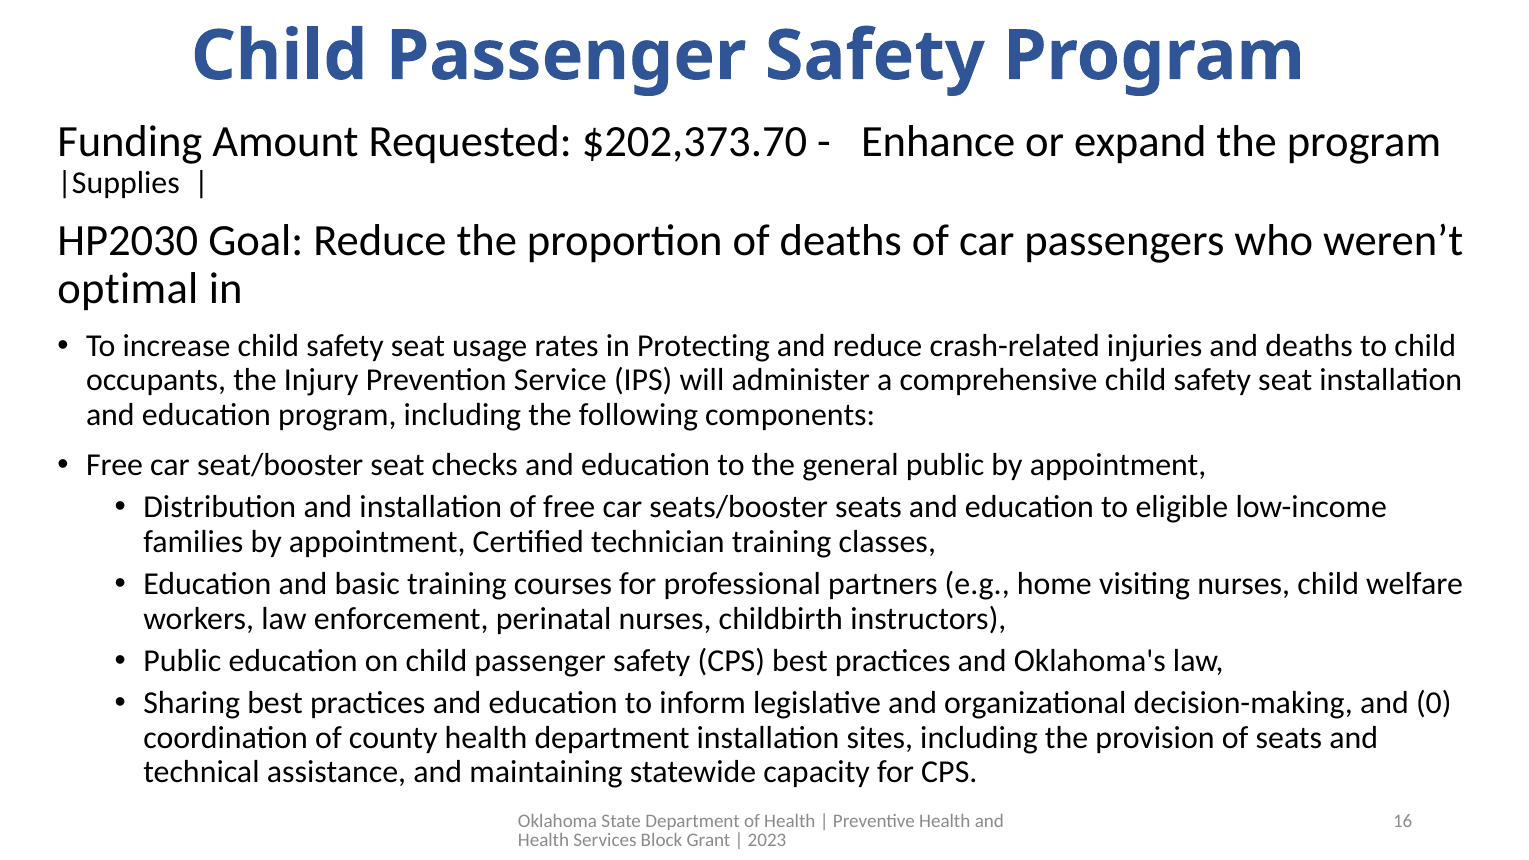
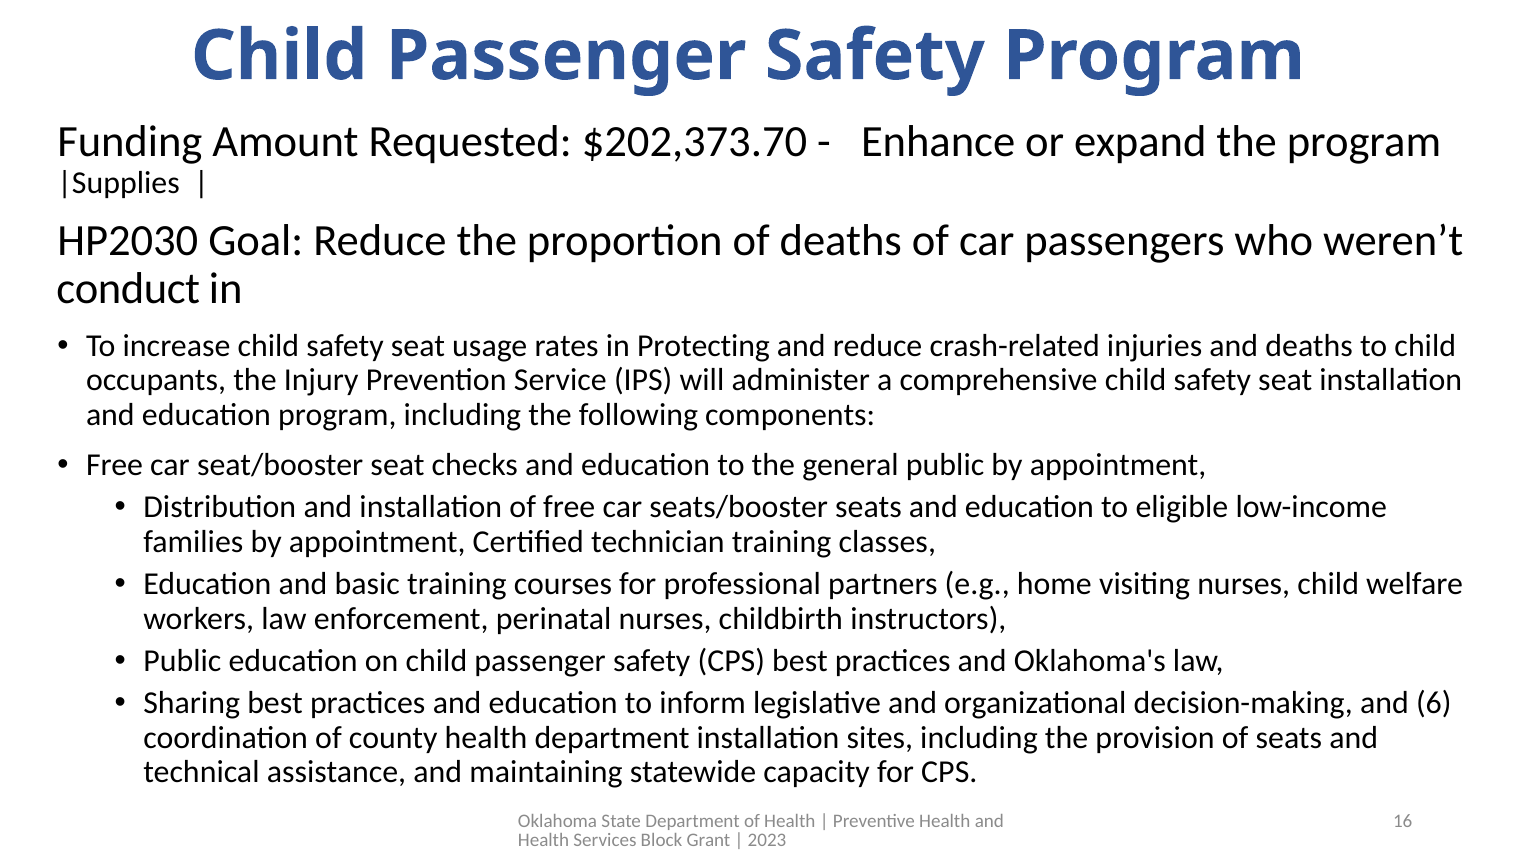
optimal: optimal -> conduct
0: 0 -> 6
